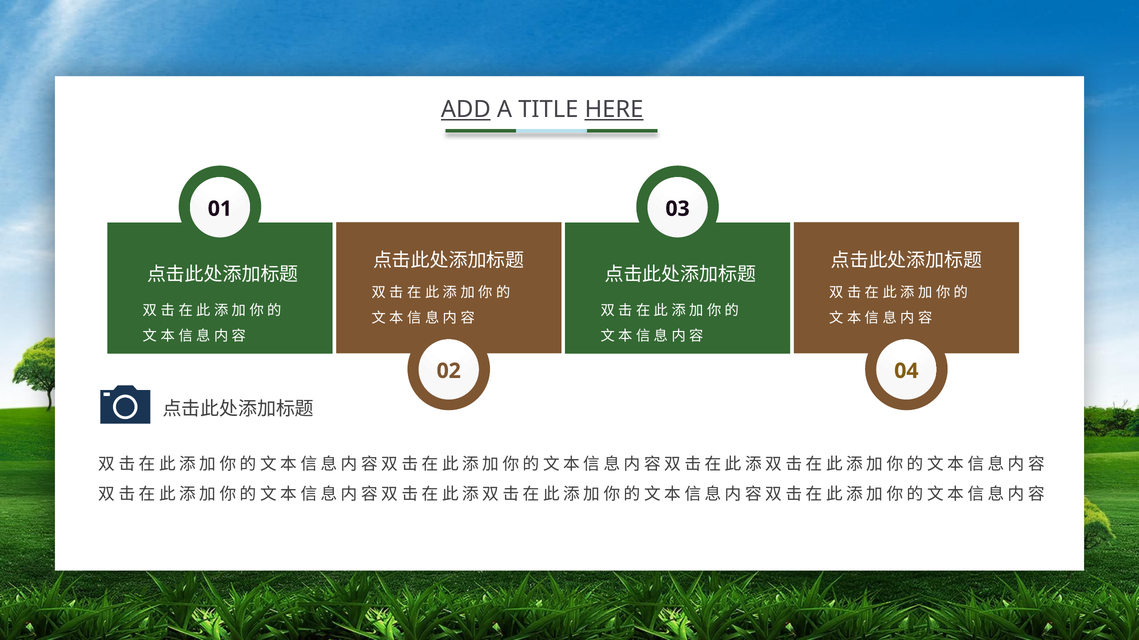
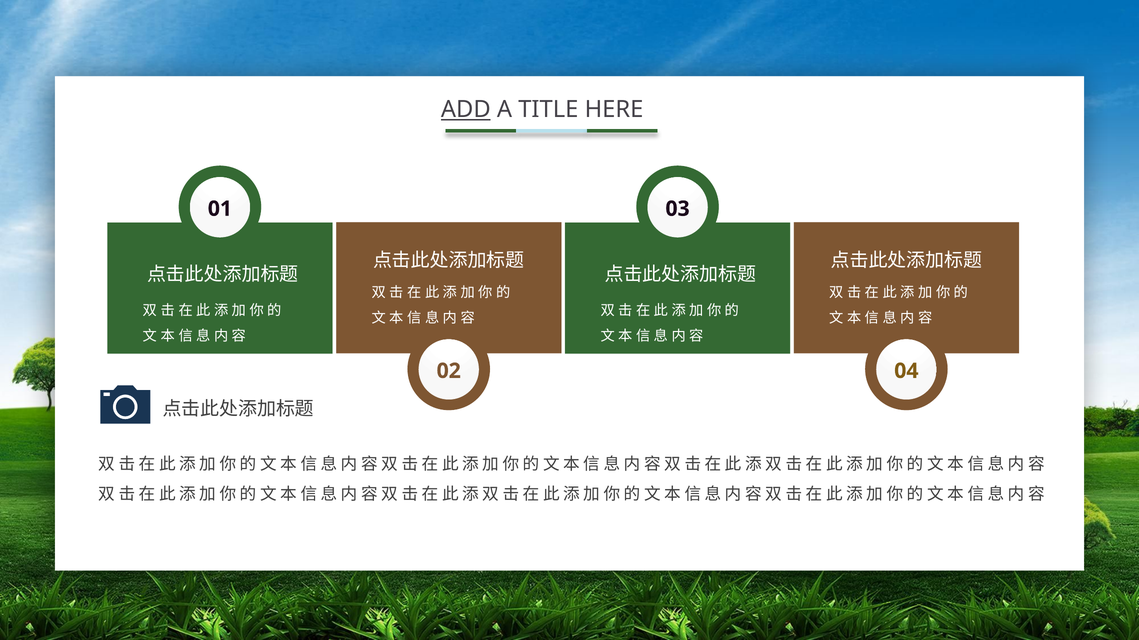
HERE underline: present -> none
